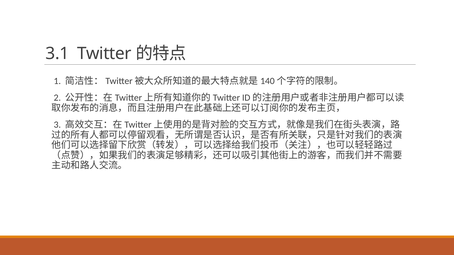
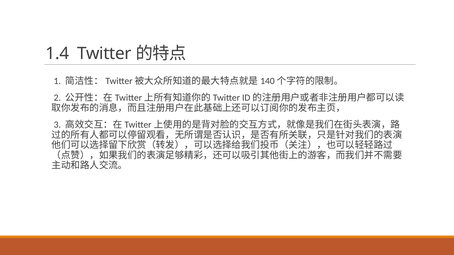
3.1: 3.1 -> 1.4
